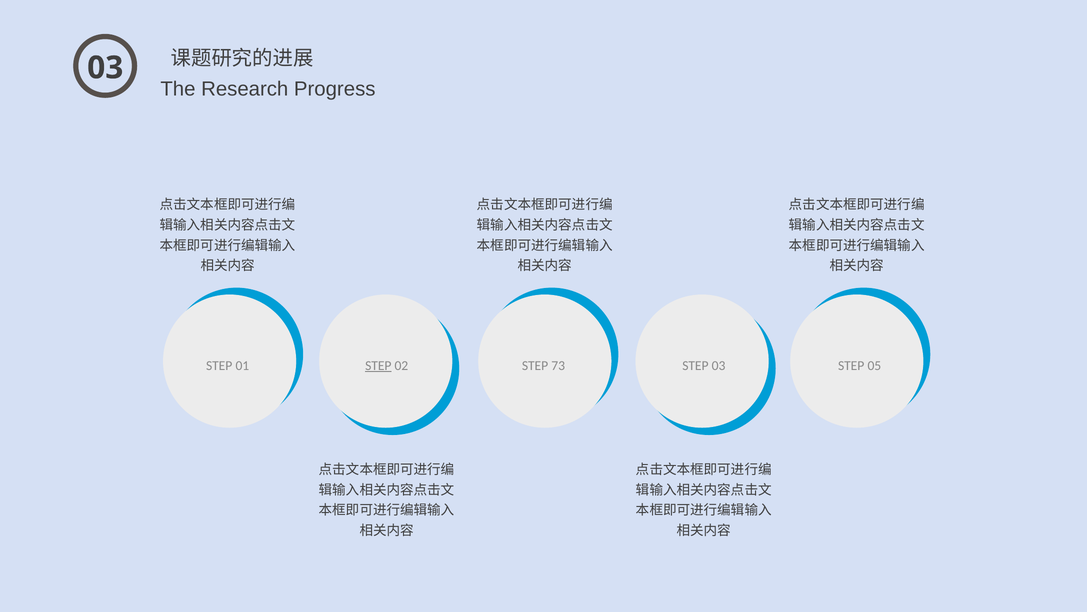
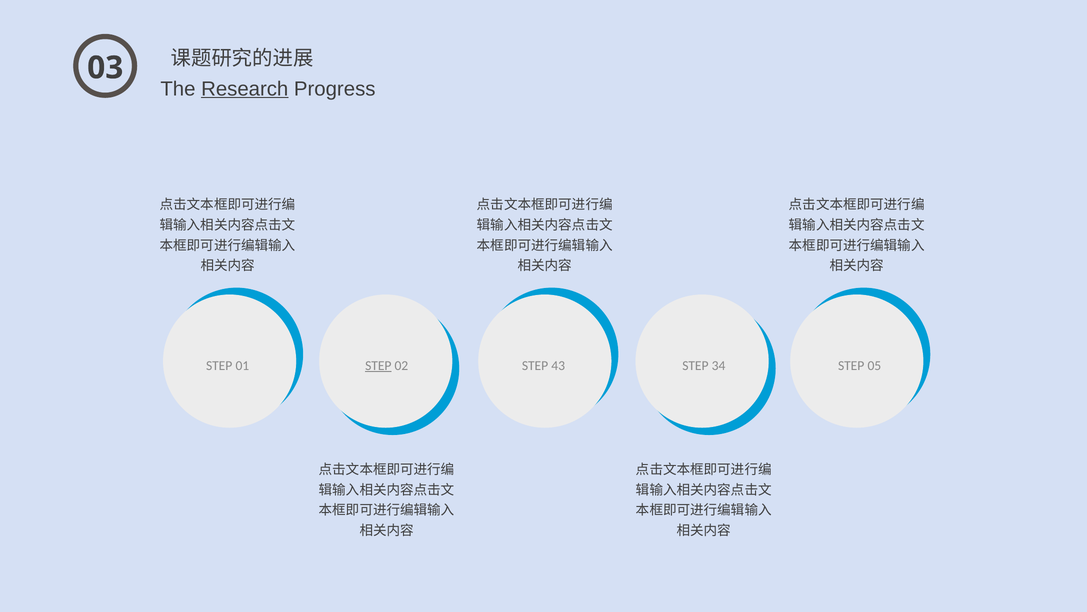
Research underline: none -> present
73: 73 -> 43
STEP 03: 03 -> 34
